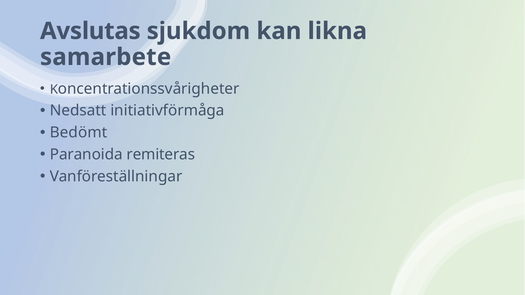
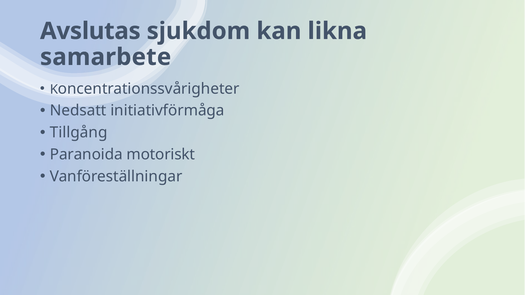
Bedömt: Bedömt -> Tillgång
remiteras: remiteras -> motoriskt
